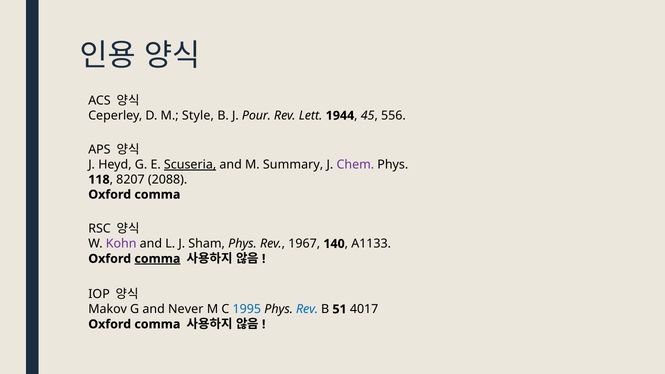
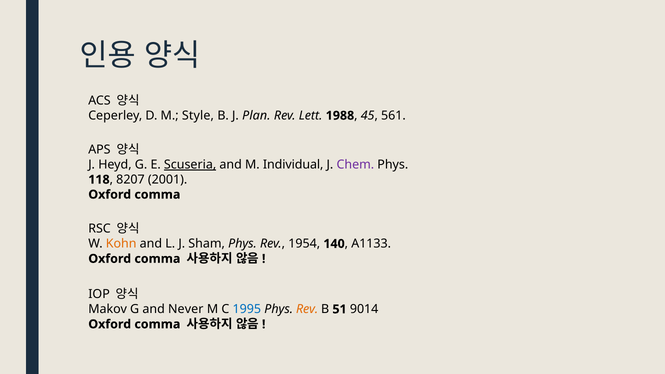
Pour: Pour -> Plan
1944: 1944 -> 1988
556: 556 -> 561
Summary: Summary -> Individual
2088: 2088 -> 2001
Kohn colour: purple -> orange
1967: 1967 -> 1954
comma at (157, 259) underline: present -> none
Rev at (307, 309) colour: blue -> orange
4017: 4017 -> 9014
